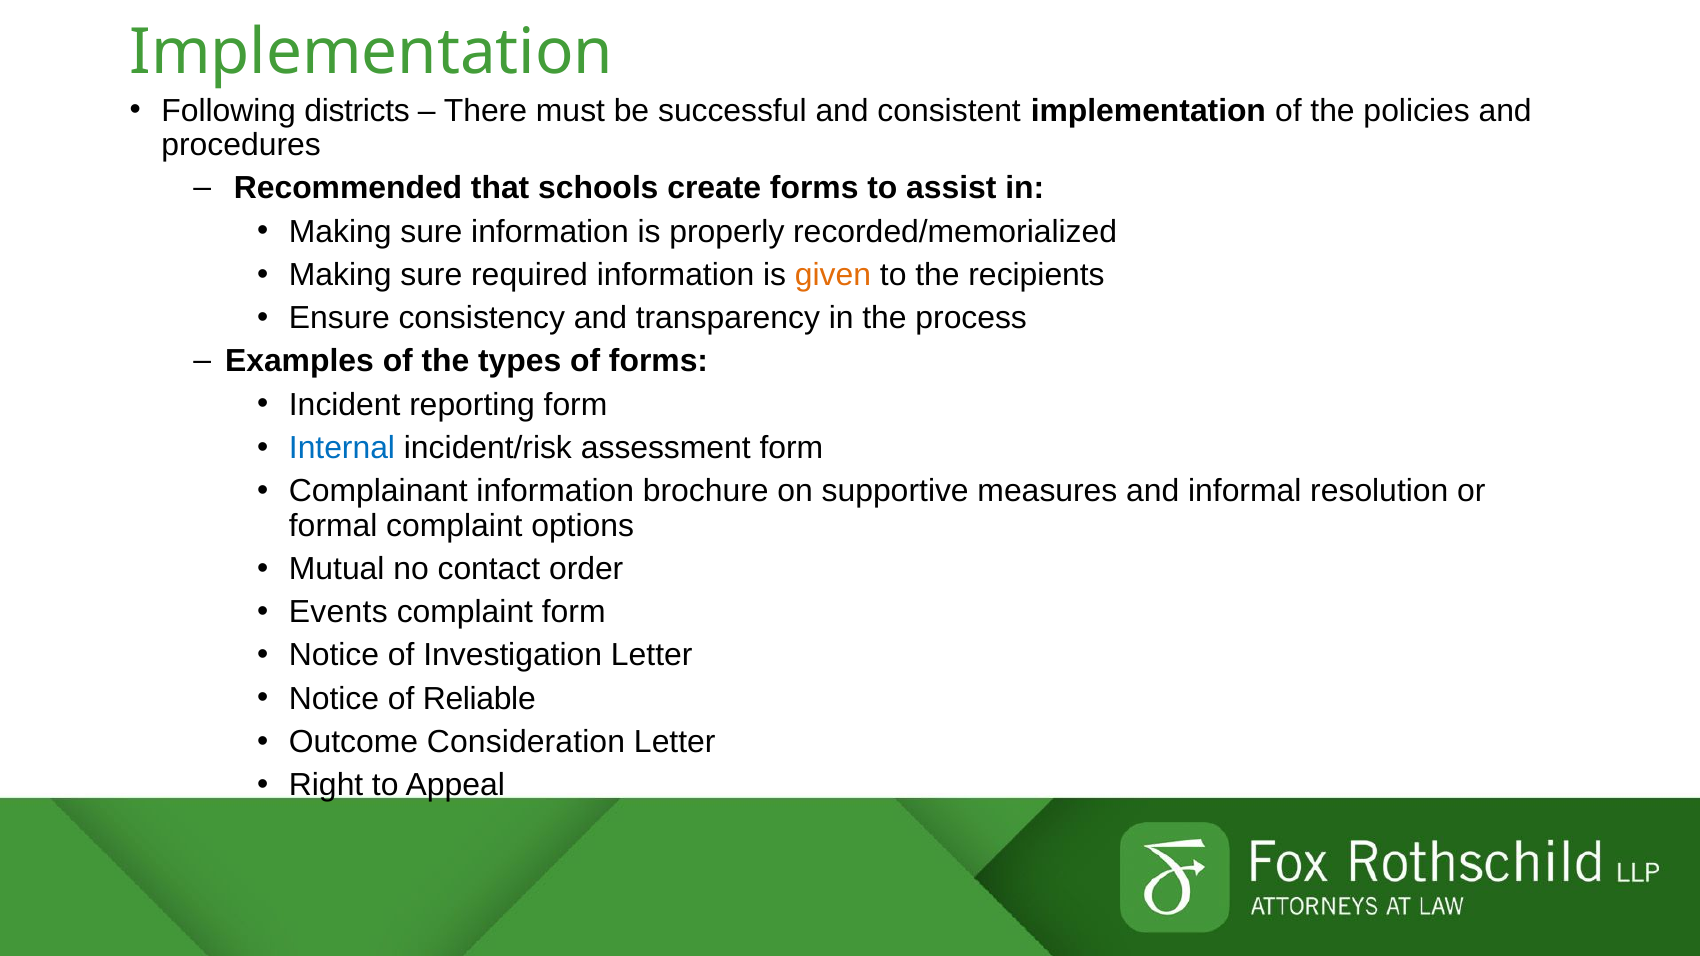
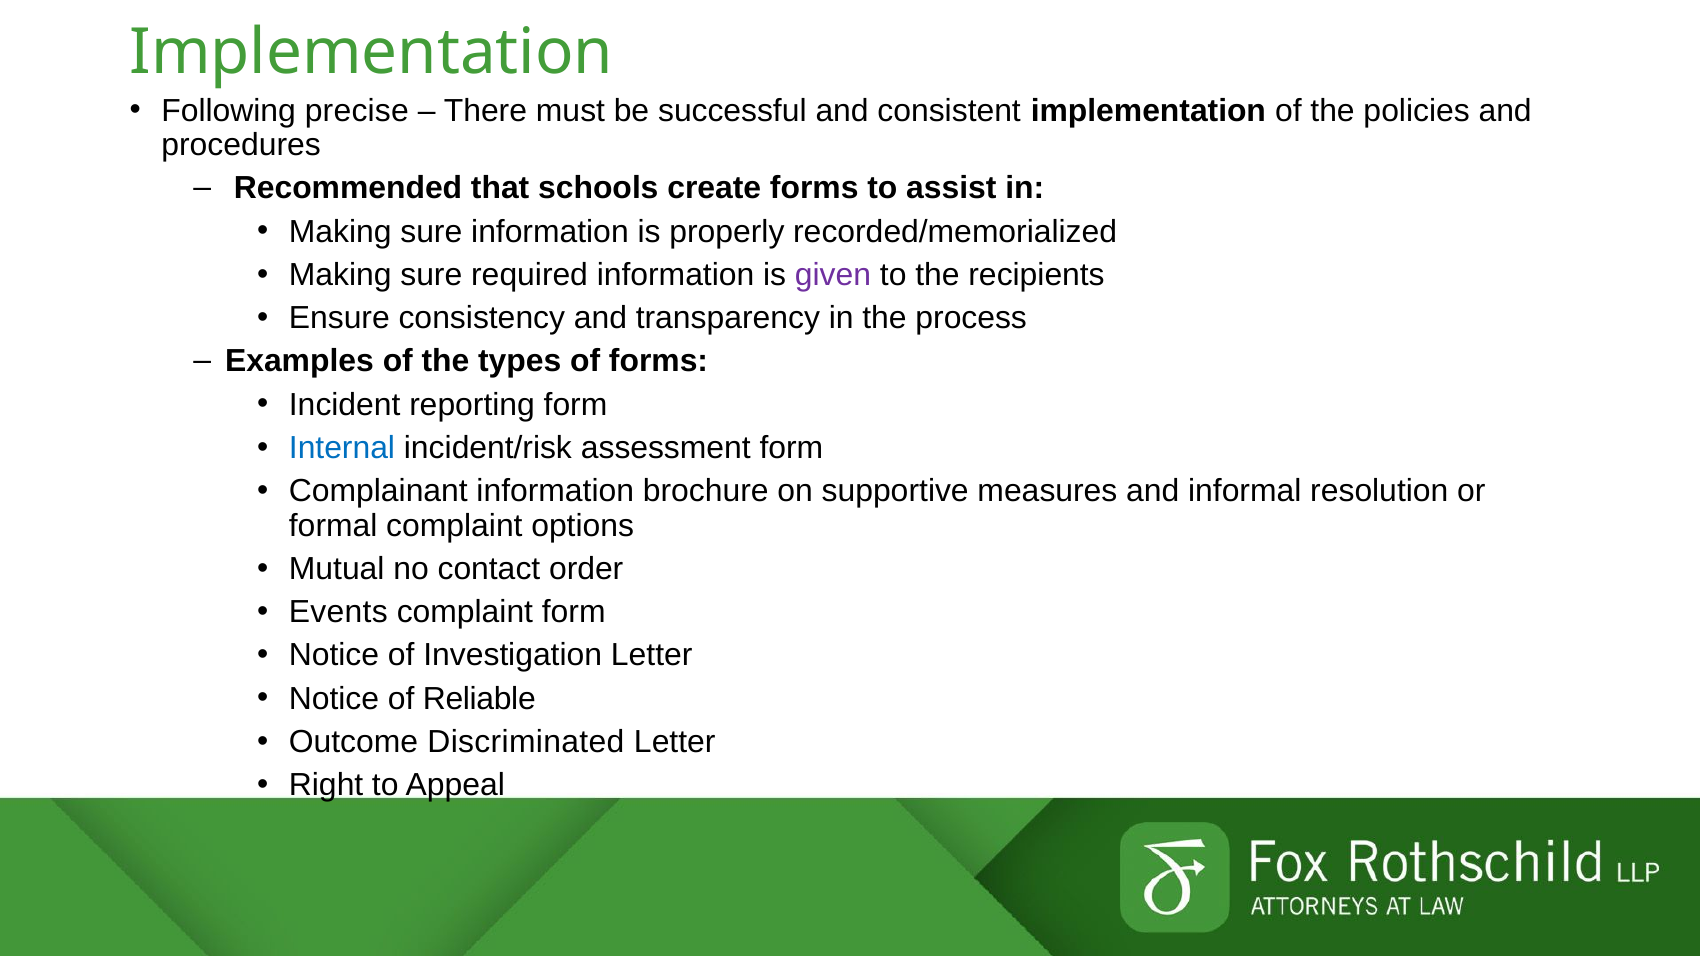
districts: districts -> precise
given colour: orange -> purple
Consideration: Consideration -> Discriminated
